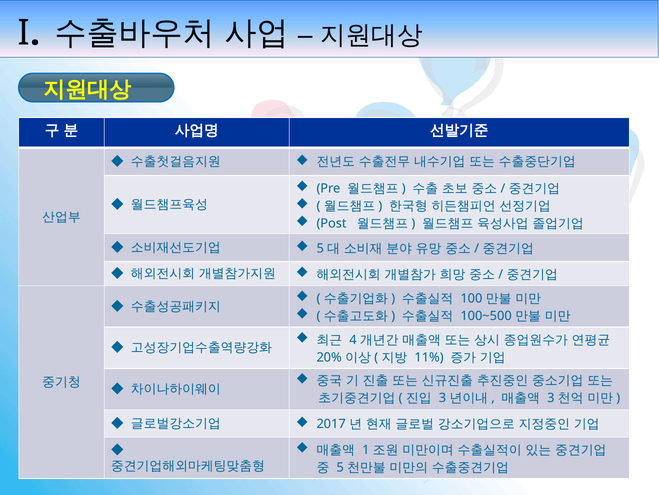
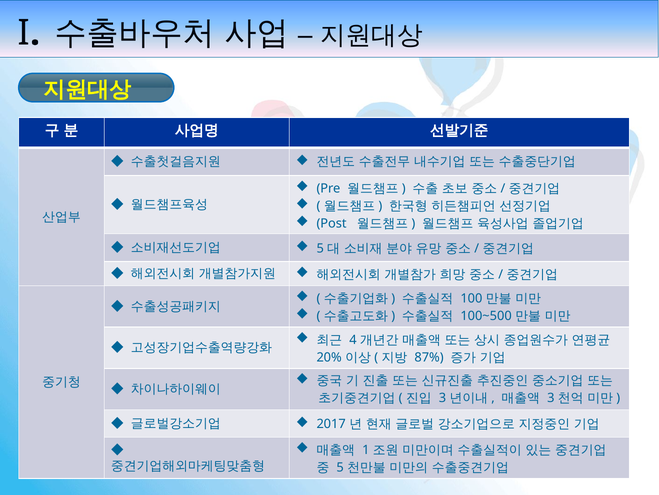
11%: 11% -> 87%
